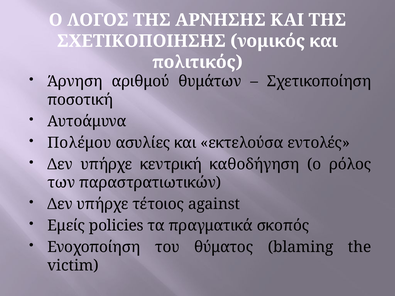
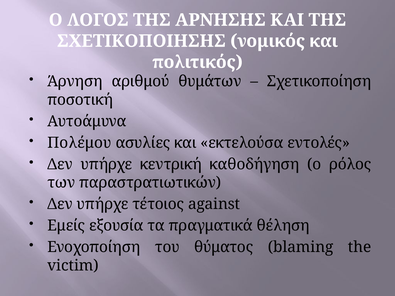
policies: policies -> εξουσία
σκοπός: σκοπός -> θέληση
